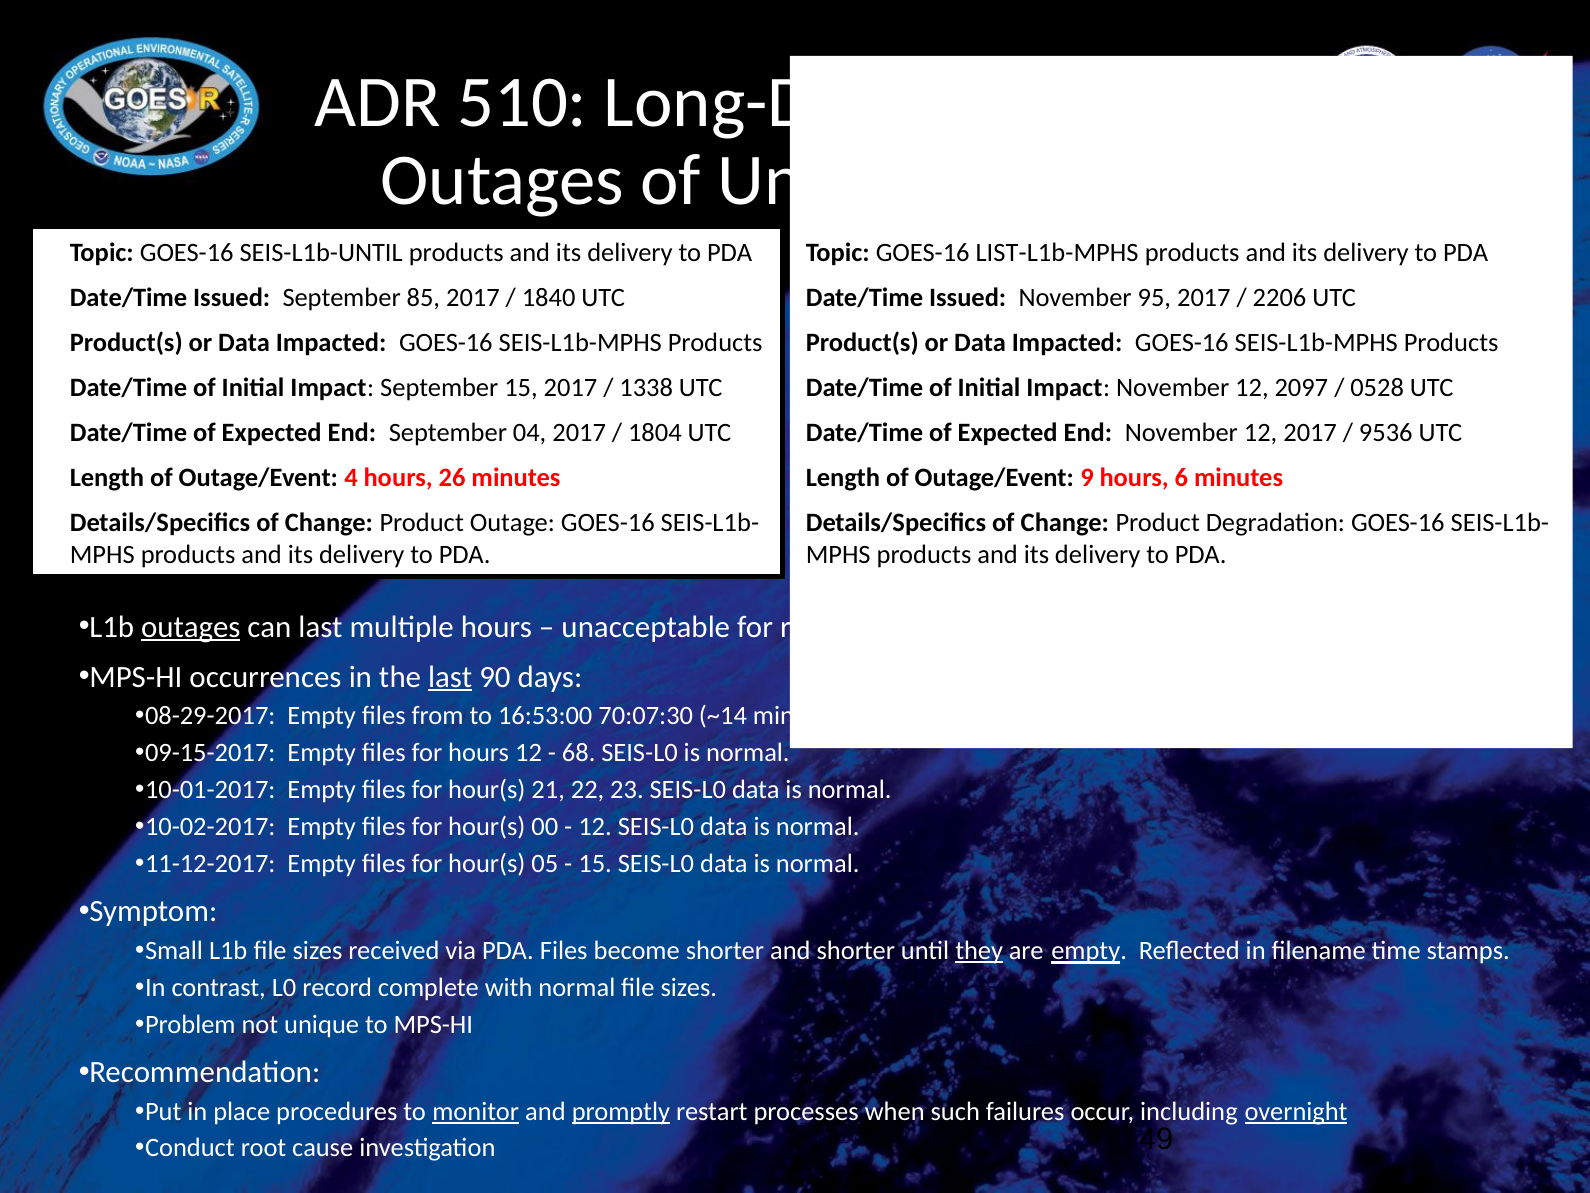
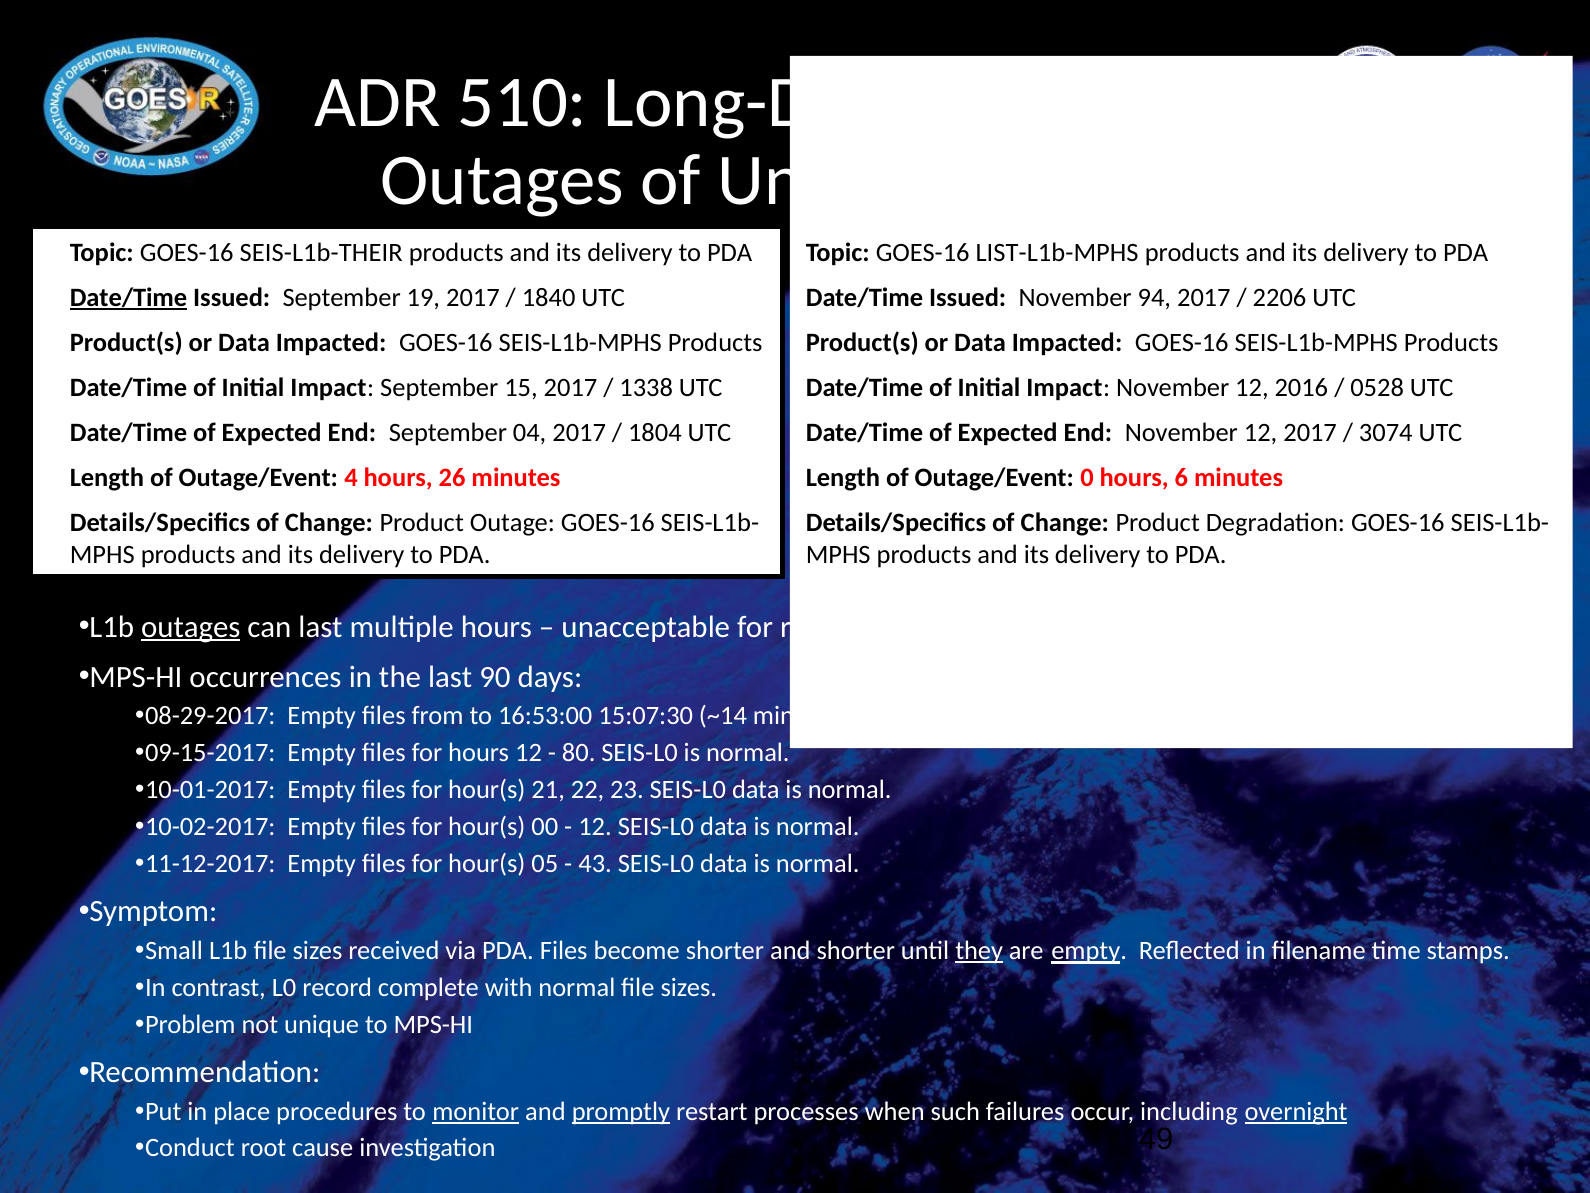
SEIS-L1b-UNTIL: SEIS-L1b-UNTIL -> SEIS-L1b-THEIR
Date/Time at (129, 298) underline: none -> present
85: 85 -> 19
95: 95 -> 94
2097: 2097 -> 2016
9536: 9536 -> 3074
9: 9 -> 0
last at (450, 677) underline: present -> none
70:07:30: 70:07:30 -> 15:07:30
68: 68 -> 80
15 at (595, 863): 15 -> 43
